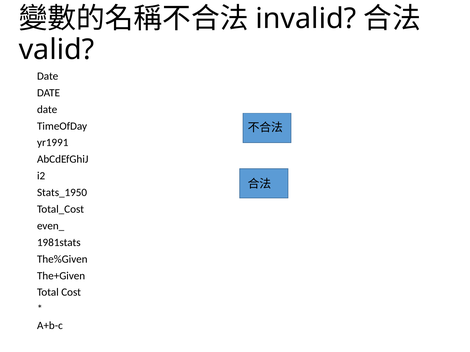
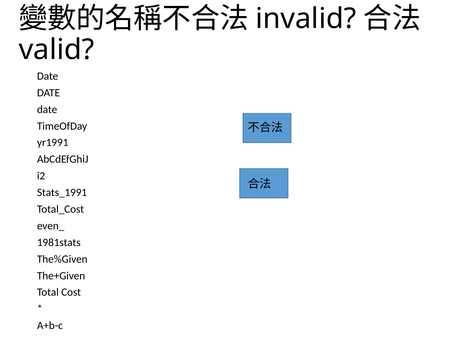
Stats_1950: Stats_1950 -> Stats_1991
